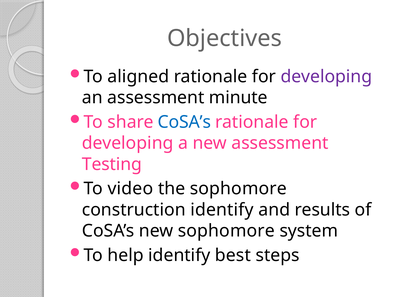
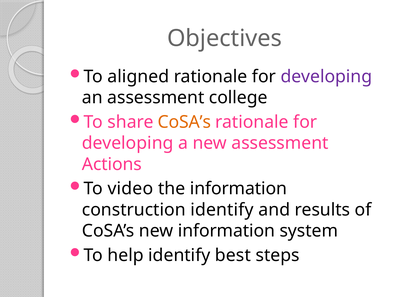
minute: minute -> college
CoSA’s at (184, 122) colour: blue -> orange
Testing: Testing -> Actions
the sophomore: sophomore -> information
new sophomore: sophomore -> information
